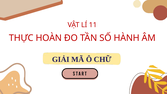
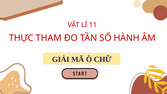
HOÀN: HOÀN -> THAM
